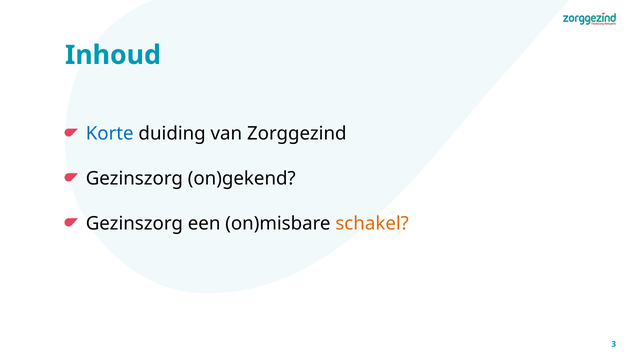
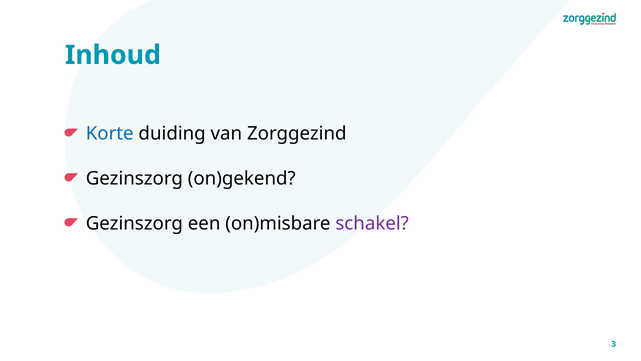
schakel colour: orange -> purple
